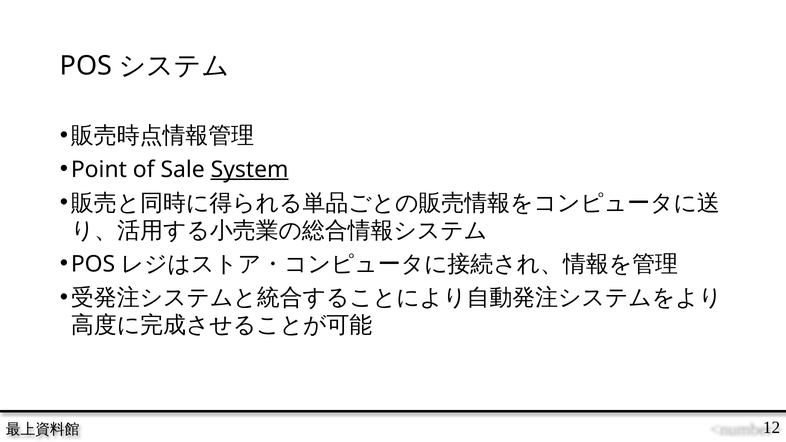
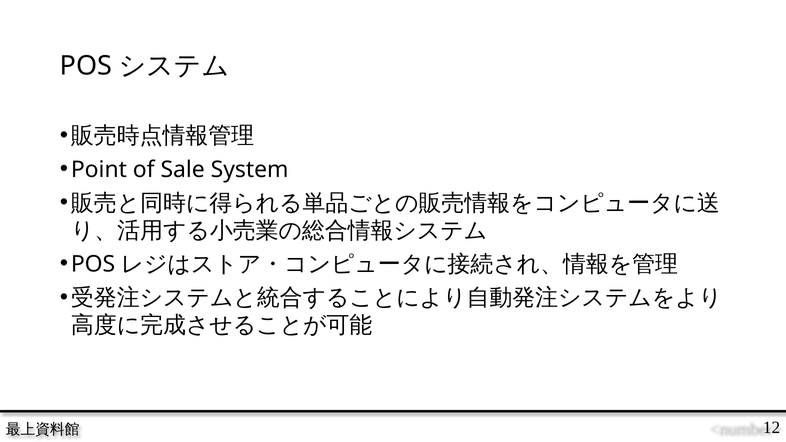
System underline: present -> none
